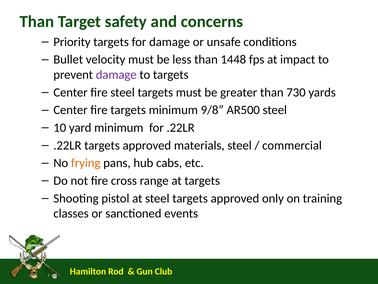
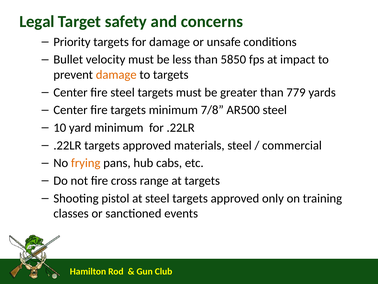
Than at (37, 22): Than -> Legal
1448: 1448 -> 5850
damage at (116, 75) colour: purple -> orange
730: 730 -> 779
9/8: 9/8 -> 7/8
